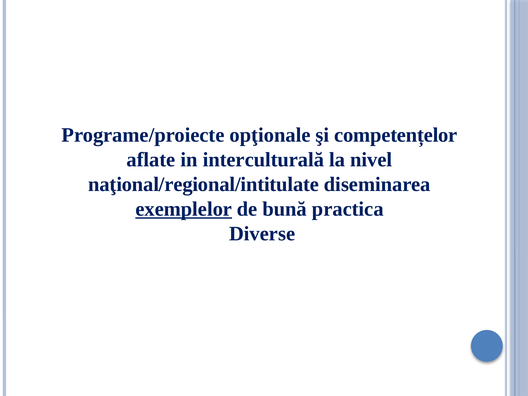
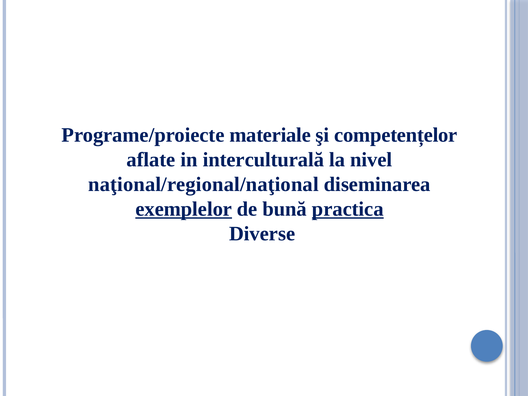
opţionale: opţionale -> materiale
naţional/regional/intitulate: naţional/regional/intitulate -> naţional/regional/naţional
practica underline: none -> present
